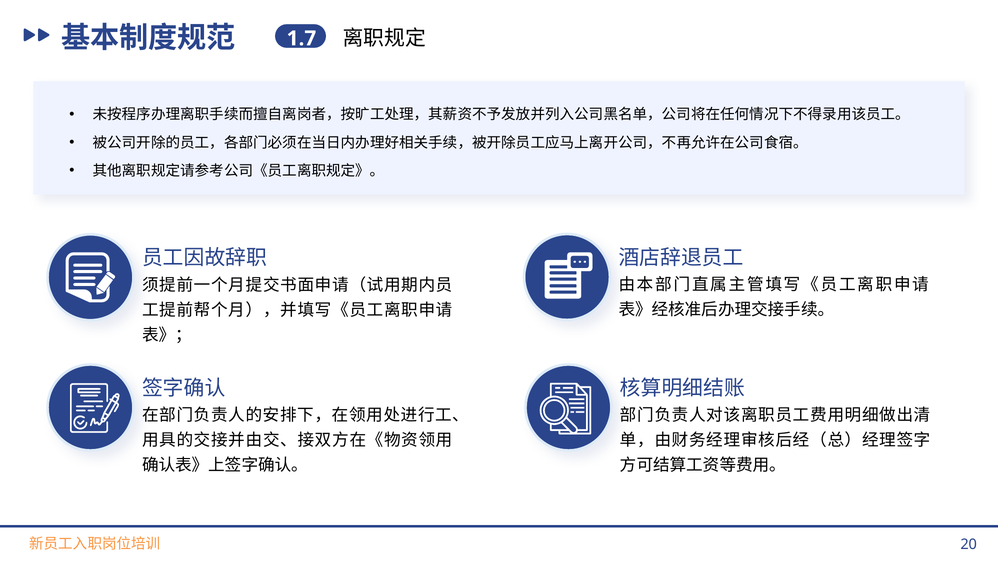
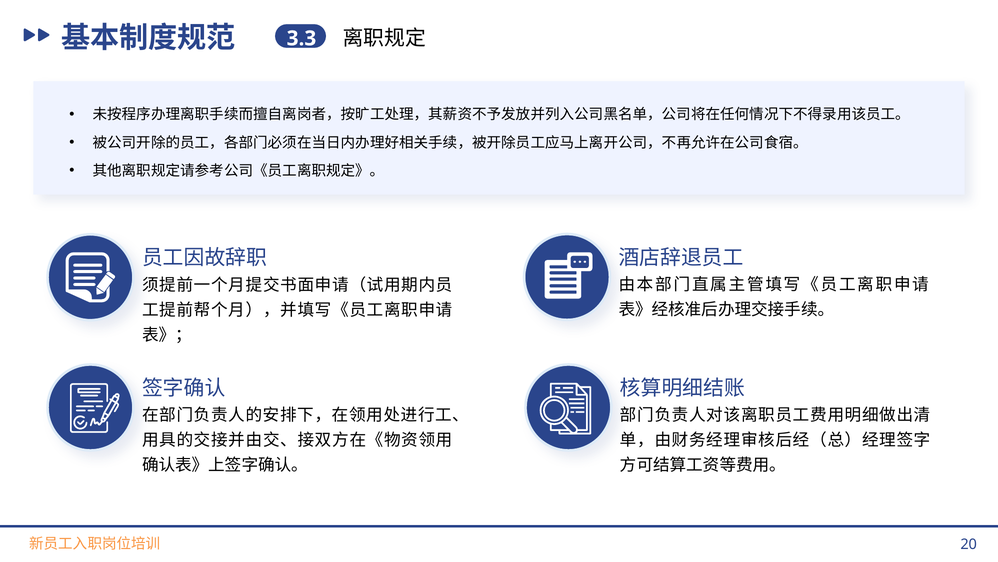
1.7: 1.7 -> 3.3
